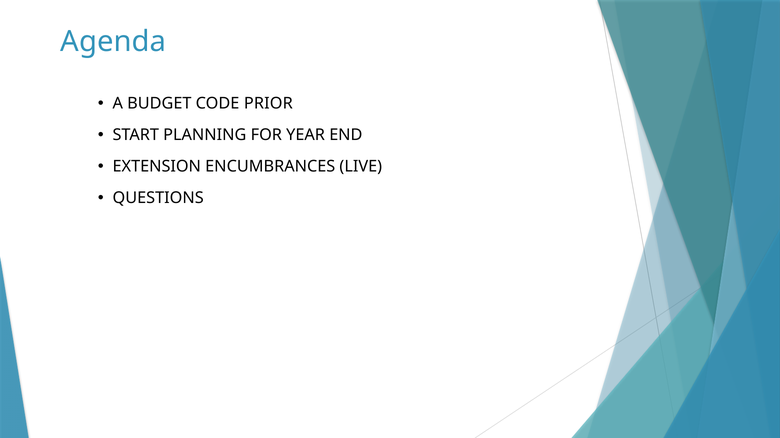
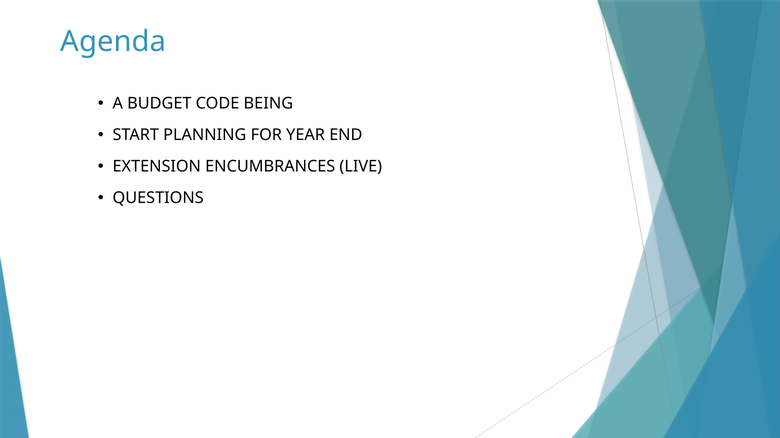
PRIOR: PRIOR -> BEING
